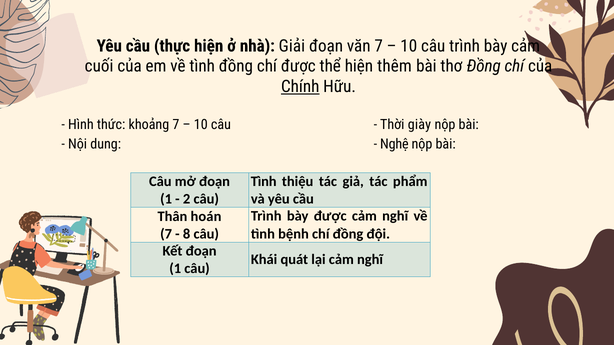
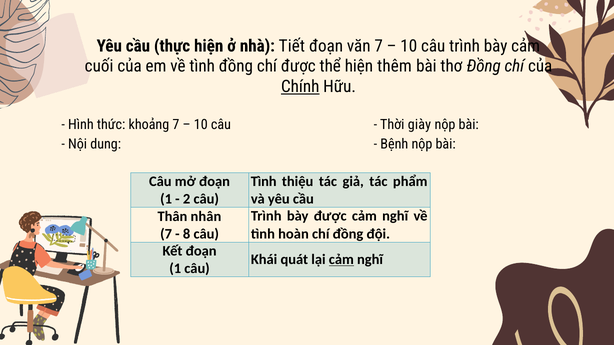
Giải: Giải -> Tiết
Nghệ: Nghệ -> Bệnh
hoán: hoán -> nhân
bệnh: bệnh -> hoàn
cảm at (341, 260) underline: none -> present
